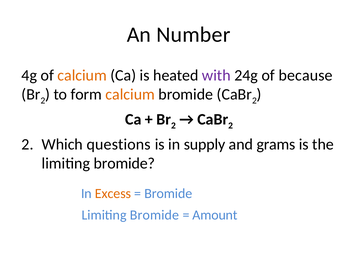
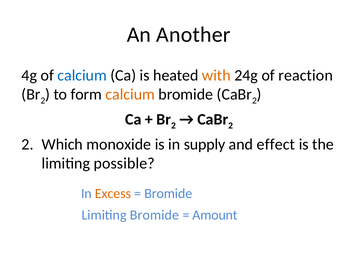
Number: Number -> Another
calcium at (82, 75) colour: orange -> blue
with colour: purple -> orange
because: because -> reaction
questions: questions -> monoxide
grams: grams -> effect
bromide at (124, 163): bromide -> possible
